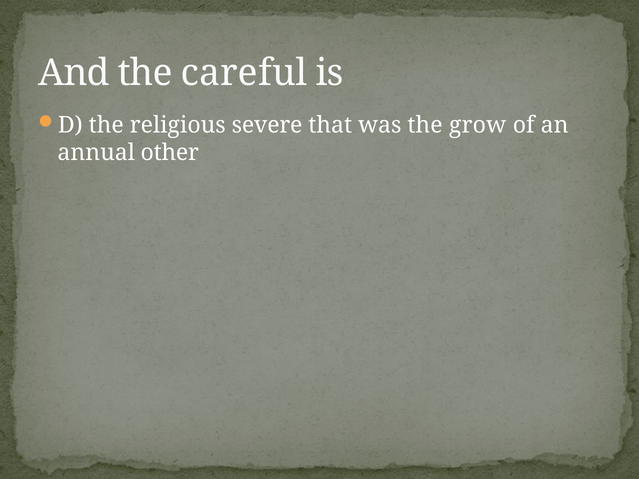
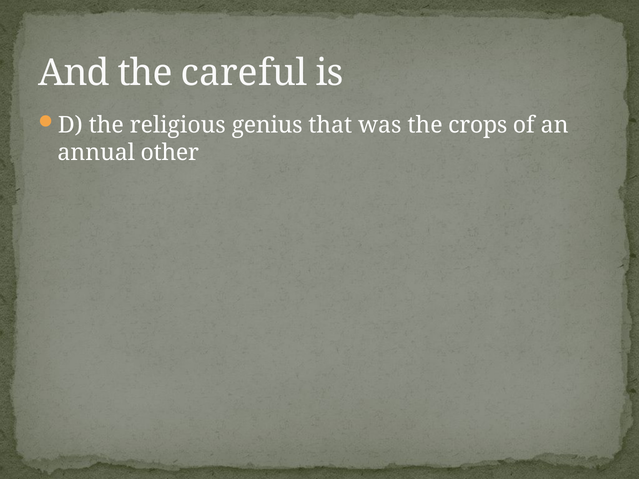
severe: severe -> genius
grow: grow -> crops
